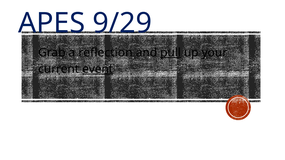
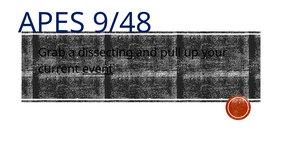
9/29: 9/29 -> 9/48
reflection: reflection -> dissecting
pull underline: present -> none
